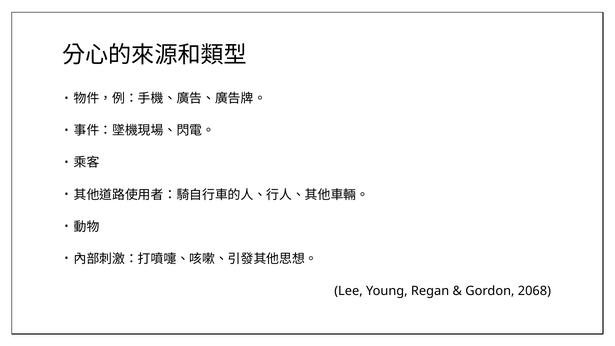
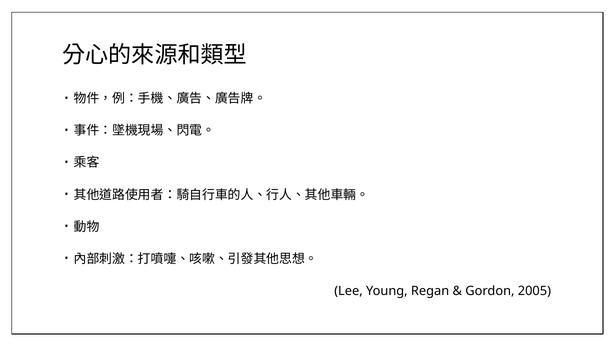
2068: 2068 -> 2005
